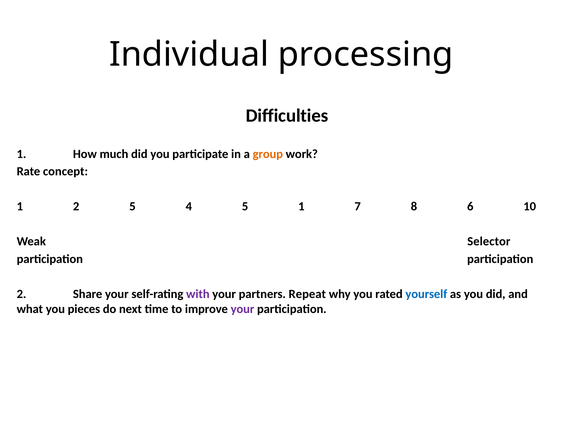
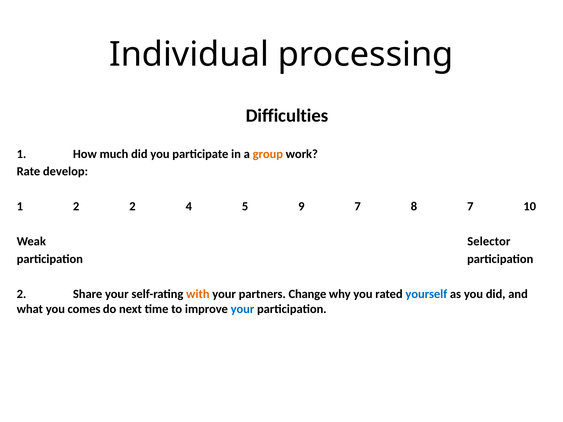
concept: concept -> develop
2 5: 5 -> 2
5 1: 1 -> 9
8 6: 6 -> 7
with colour: purple -> orange
Repeat: Repeat -> Change
pieces: pieces -> comes
your at (242, 309) colour: purple -> blue
